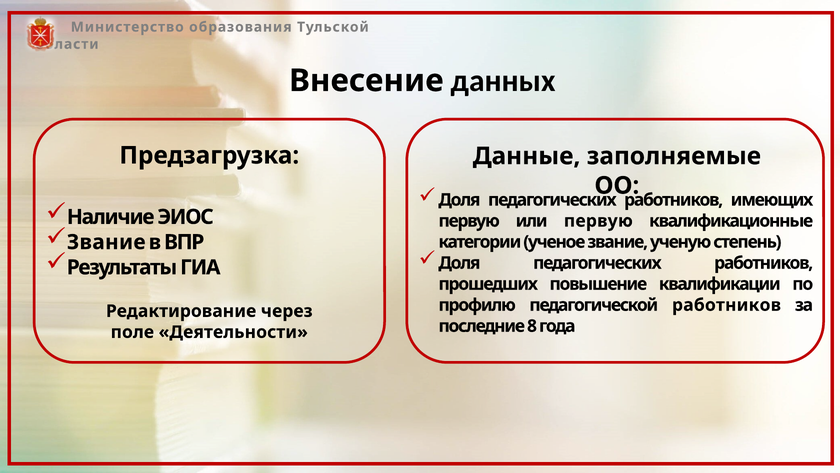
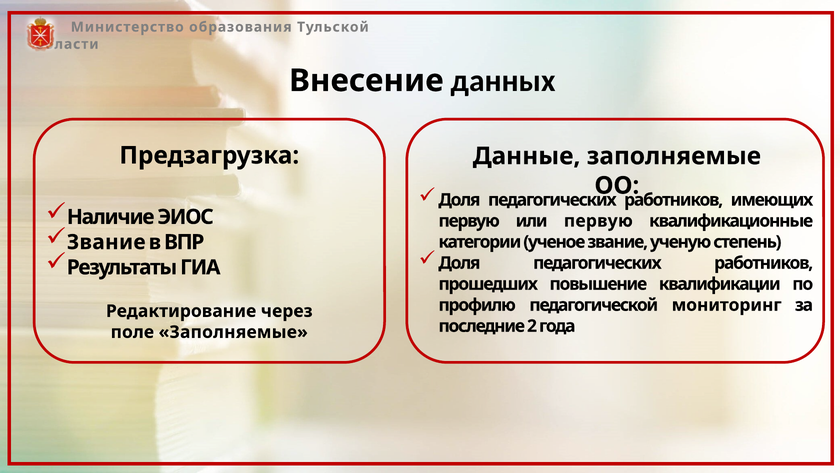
педагогической работников: работников -> мониторинг
8: 8 -> 2
поле Деятельности: Деятельности -> Заполняемые
